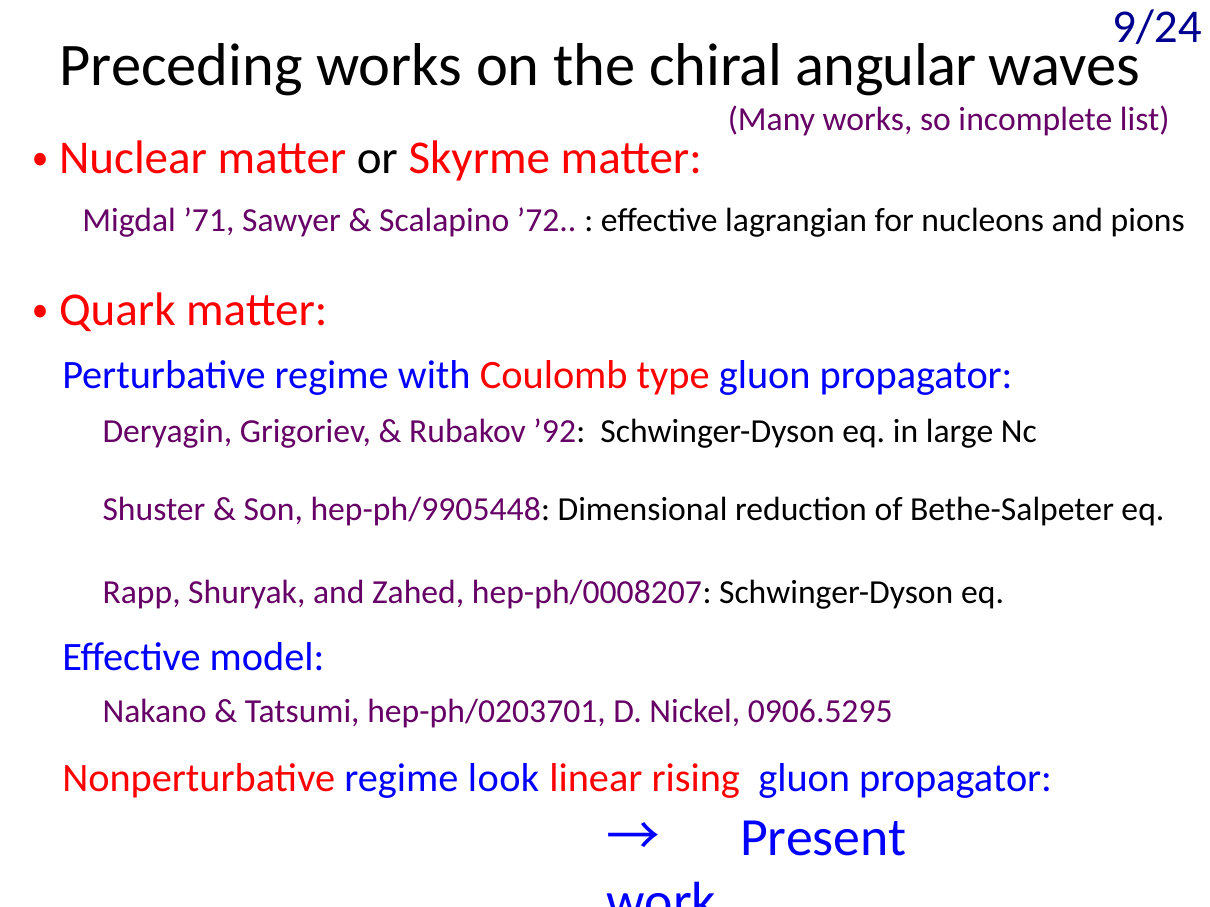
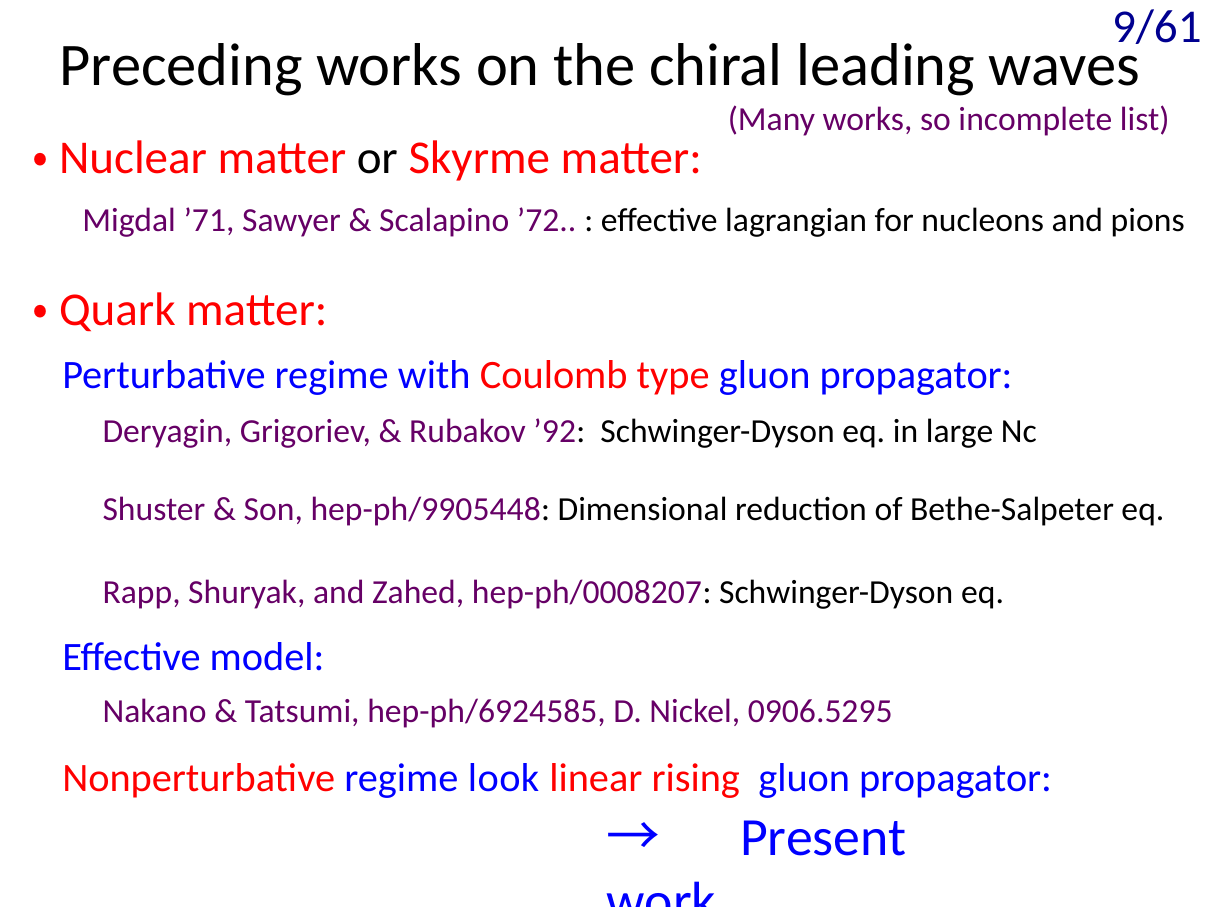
9/24: 9/24 -> 9/61
angular: angular -> leading
hep-ph/0203701: hep-ph/0203701 -> hep-ph/6924585
